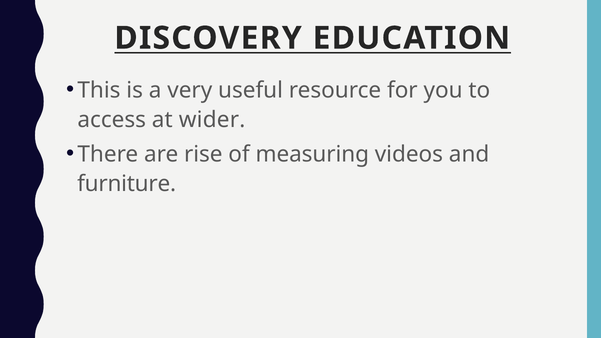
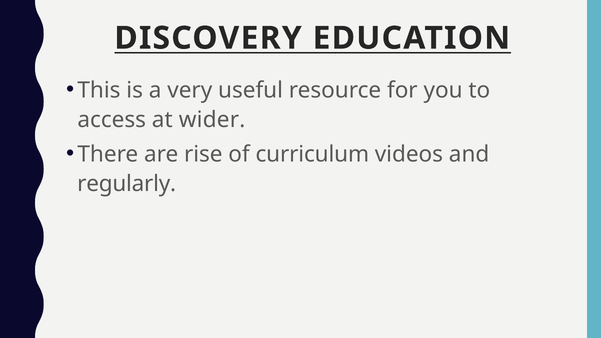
measuring: measuring -> curriculum
furniture: furniture -> regularly
